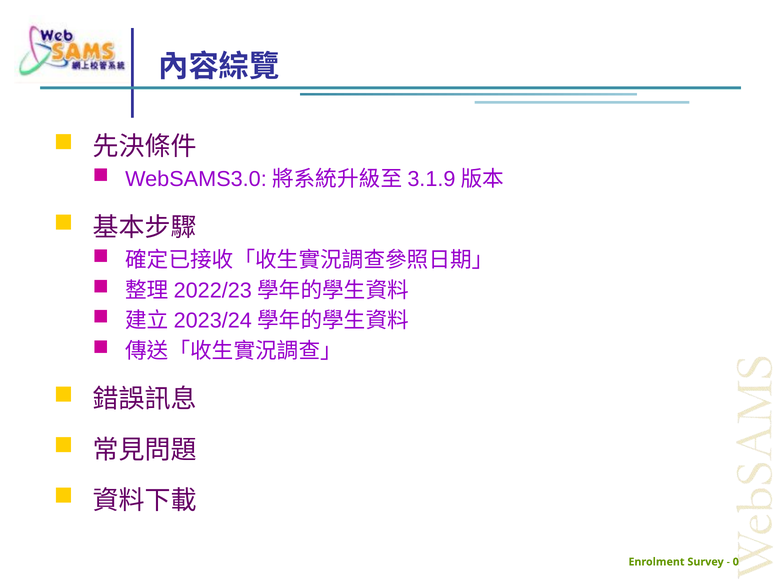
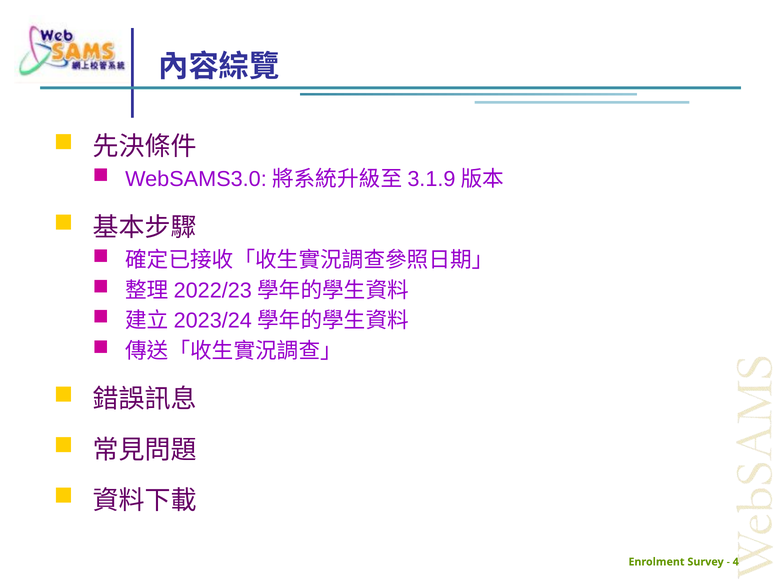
0: 0 -> 4
